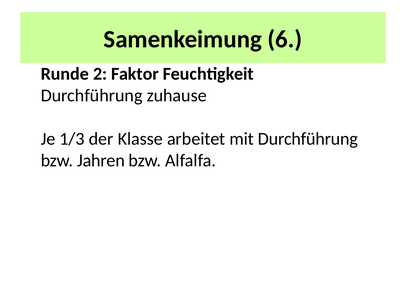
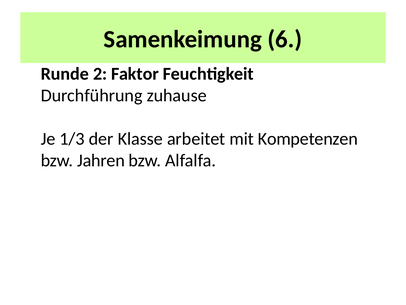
mit Durchführung: Durchführung -> Kompetenzen
